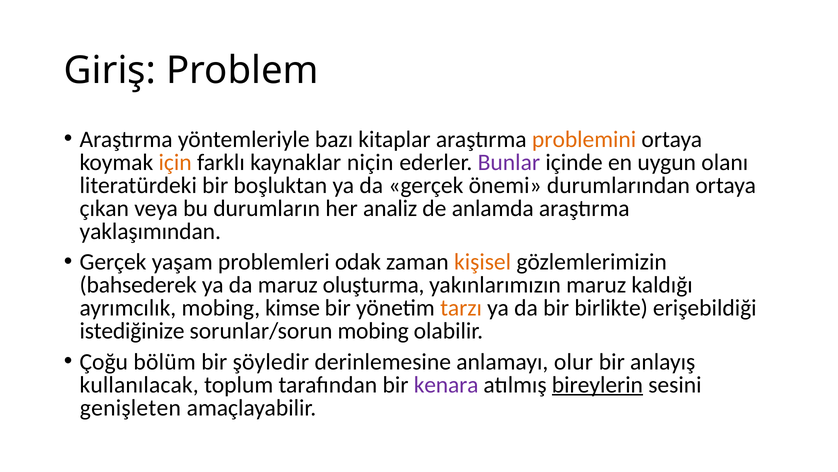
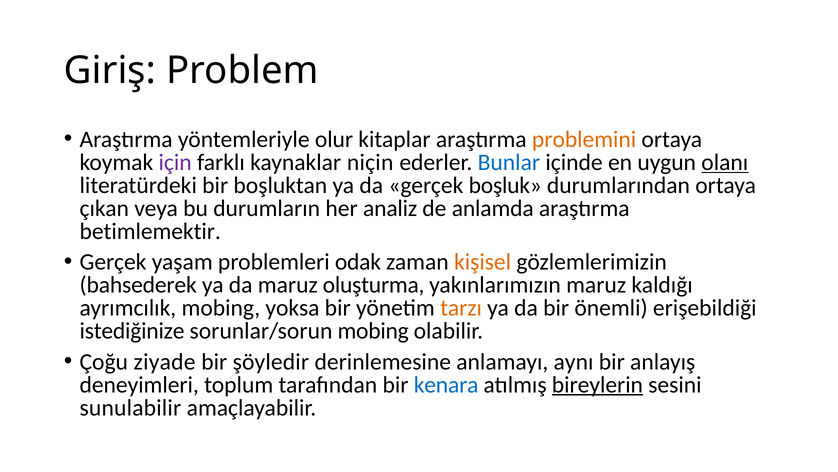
bazı: bazı -> olur
için colour: orange -> purple
Bunlar colour: purple -> blue
olanı underline: none -> present
önemi: önemi -> boşluk
yaklaşımından: yaklaşımından -> betimlemektir
kimse: kimse -> yoksa
birlikte: birlikte -> önemli
bölüm: bölüm -> ziyade
olur: olur -> aynı
kullanılacak: kullanılacak -> deneyimleri
kenara colour: purple -> blue
genişleten: genişleten -> sunulabilir
